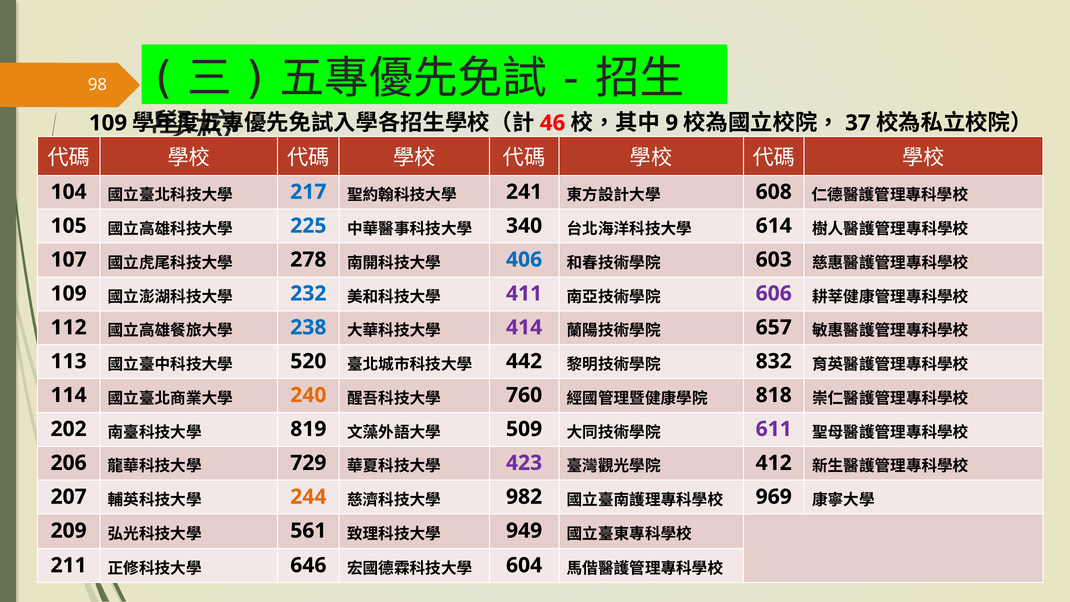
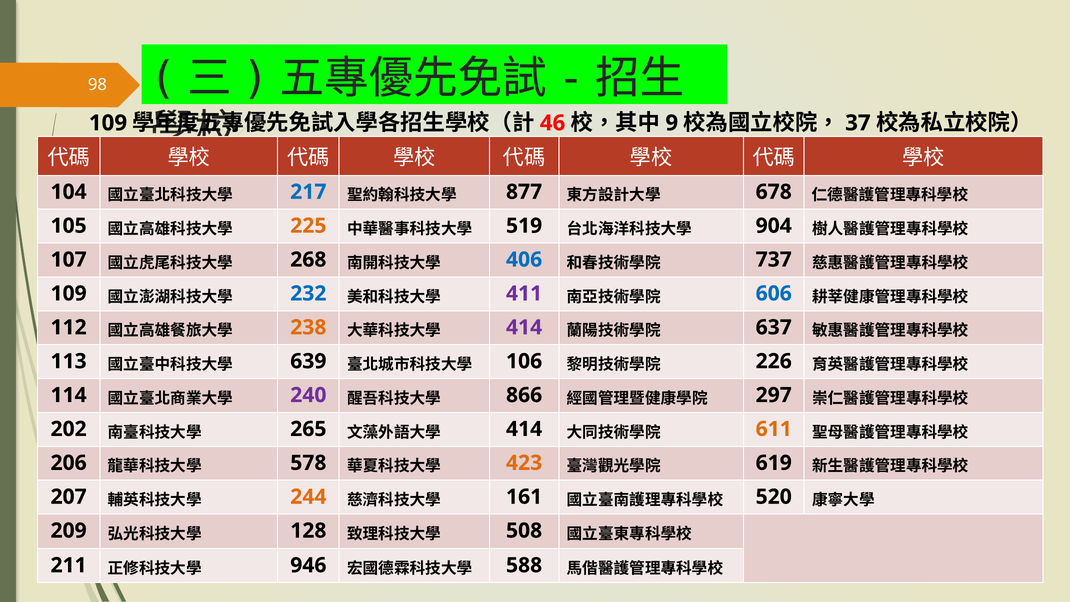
241: 241 -> 877
608: 608 -> 678
225 colour: blue -> orange
340: 340 -> 519
614: 614 -> 904
278: 278 -> 268
603: 603 -> 737
606 colour: purple -> blue
238 colour: blue -> orange
657: 657 -> 637
520: 520 -> 639
442: 442 -> 106
832: 832 -> 226
240 colour: orange -> purple
760: 760 -> 866
818: 818 -> 297
819: 819 -> 265
509 at (524, 429): 509 -> 414
611 colour: purple -> orange
729: 729 -> 578
423 colour: purple -> orange
412: 412 -> 619
982: 982 -> 161
969: 969 -> 520
561: 561 -> 128
949: 949 -> 508
646: 646 -> 946
604: 604 -> 588
